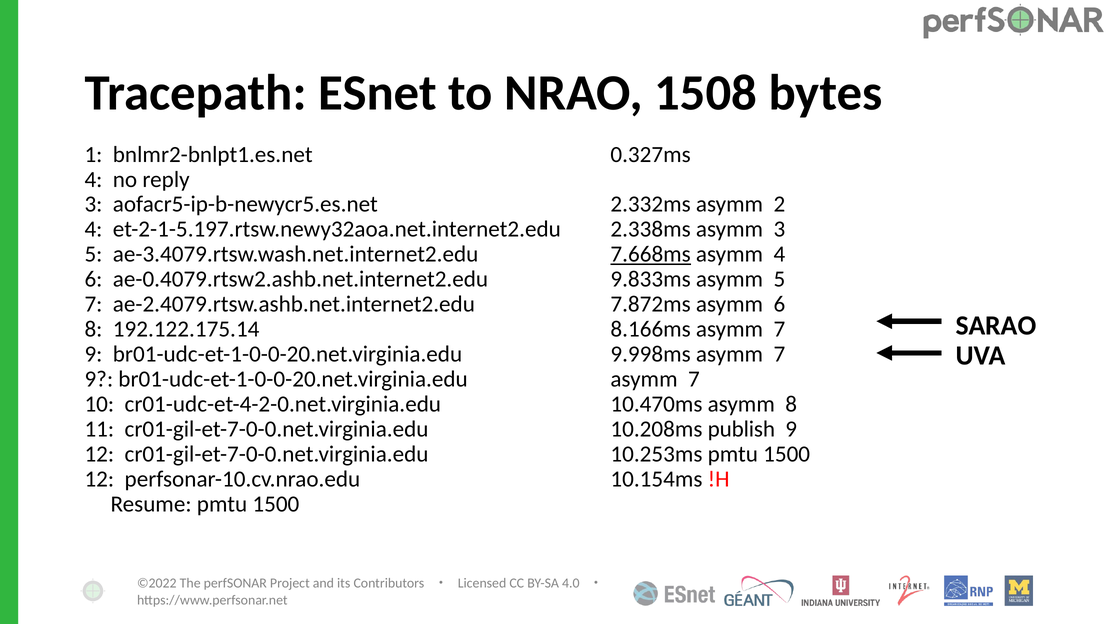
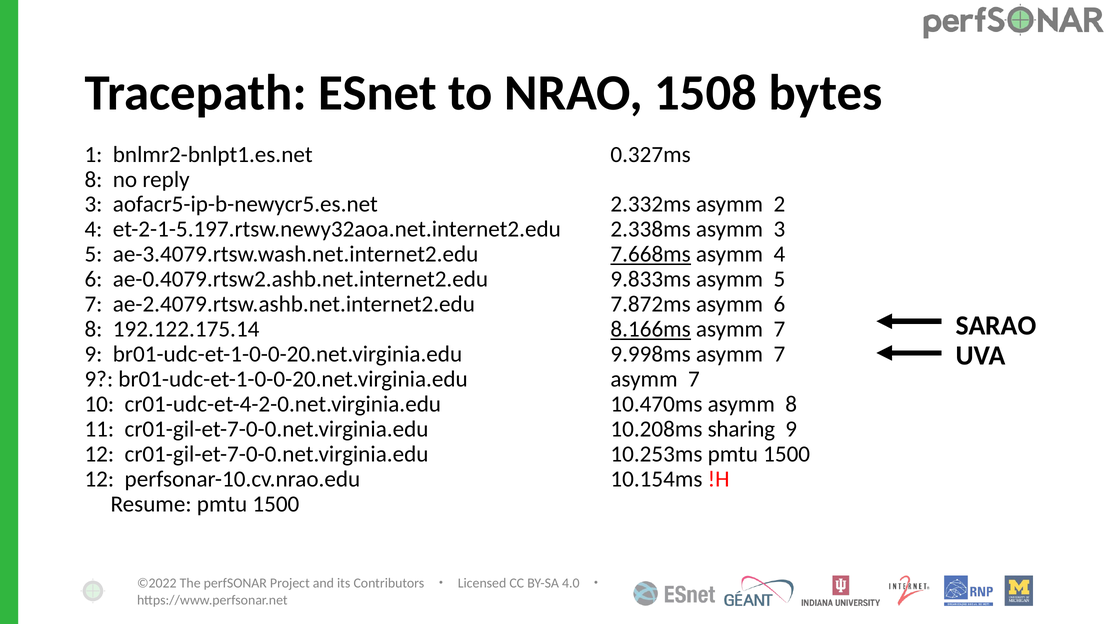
4 at (93, 179): 4 -> 8
8.166ms underline: none -> present
publish: publish -> sharing
